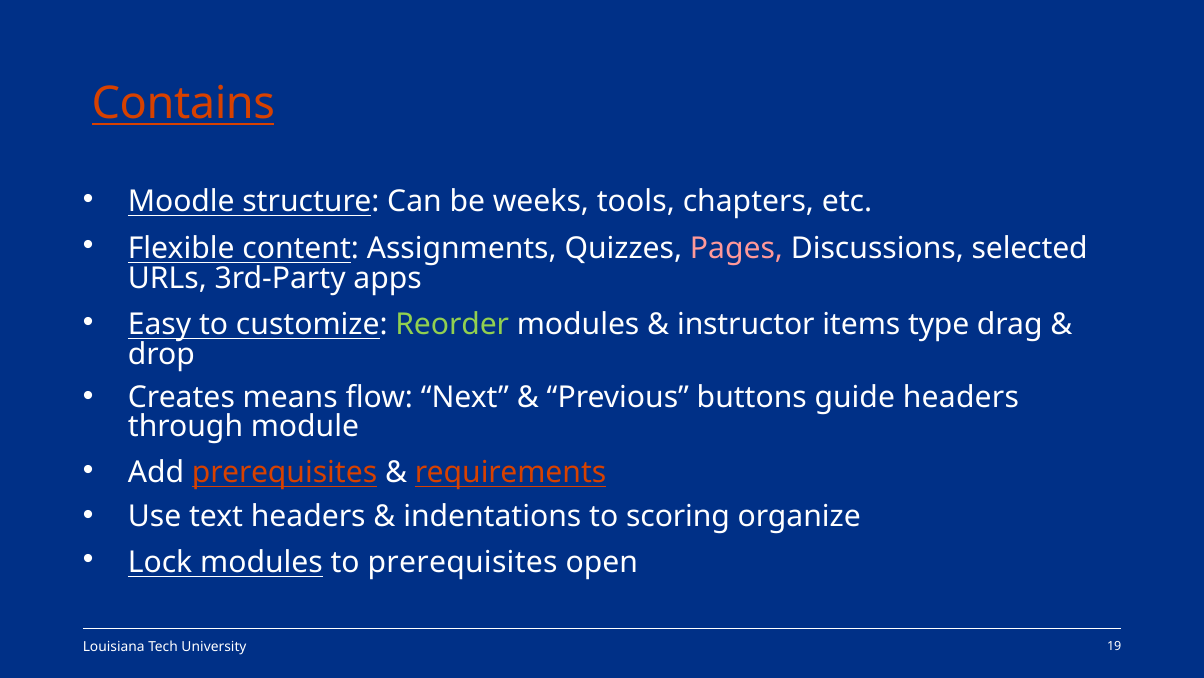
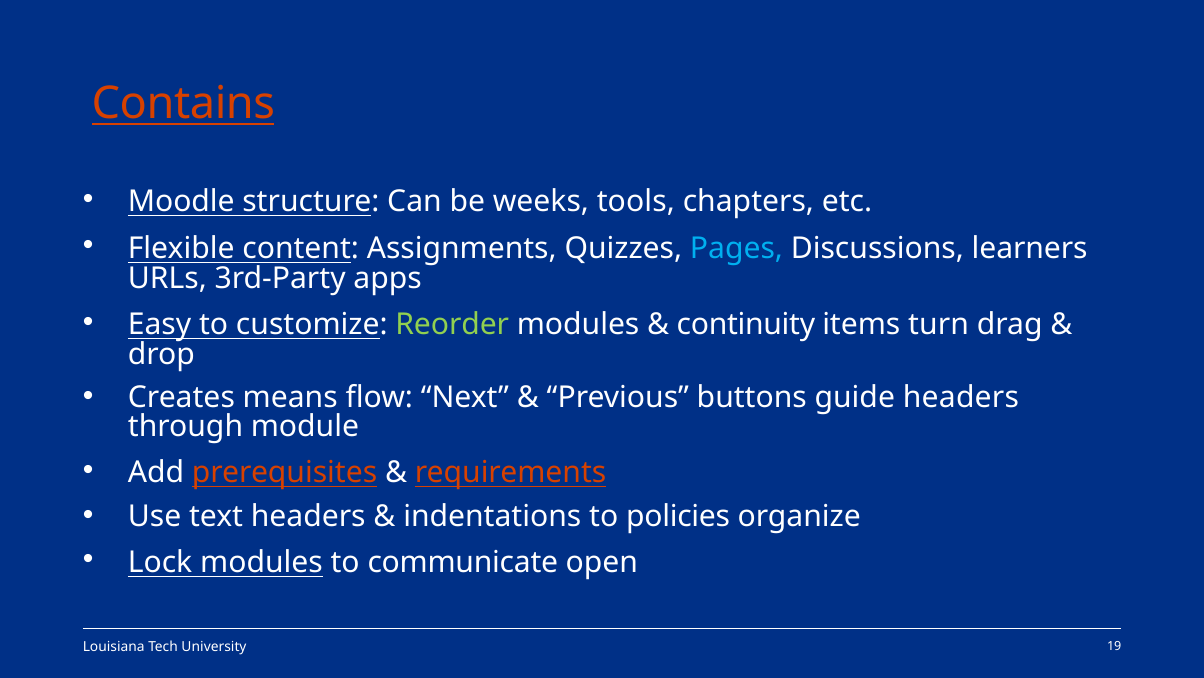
Pages colour: pink -> light blue
selected: selected -> learners
instructor: instructor -> continuity
type: type -> turn
scoring: scoring -> policies
to prerequisites: prerequisites -> communicate
